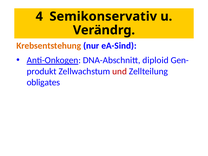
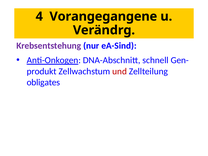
Semikonservativ: Semikonservativ -> Vorangegangene
Krebsentstehung colour: orange -> purple
diploid: diploid -> schnell
